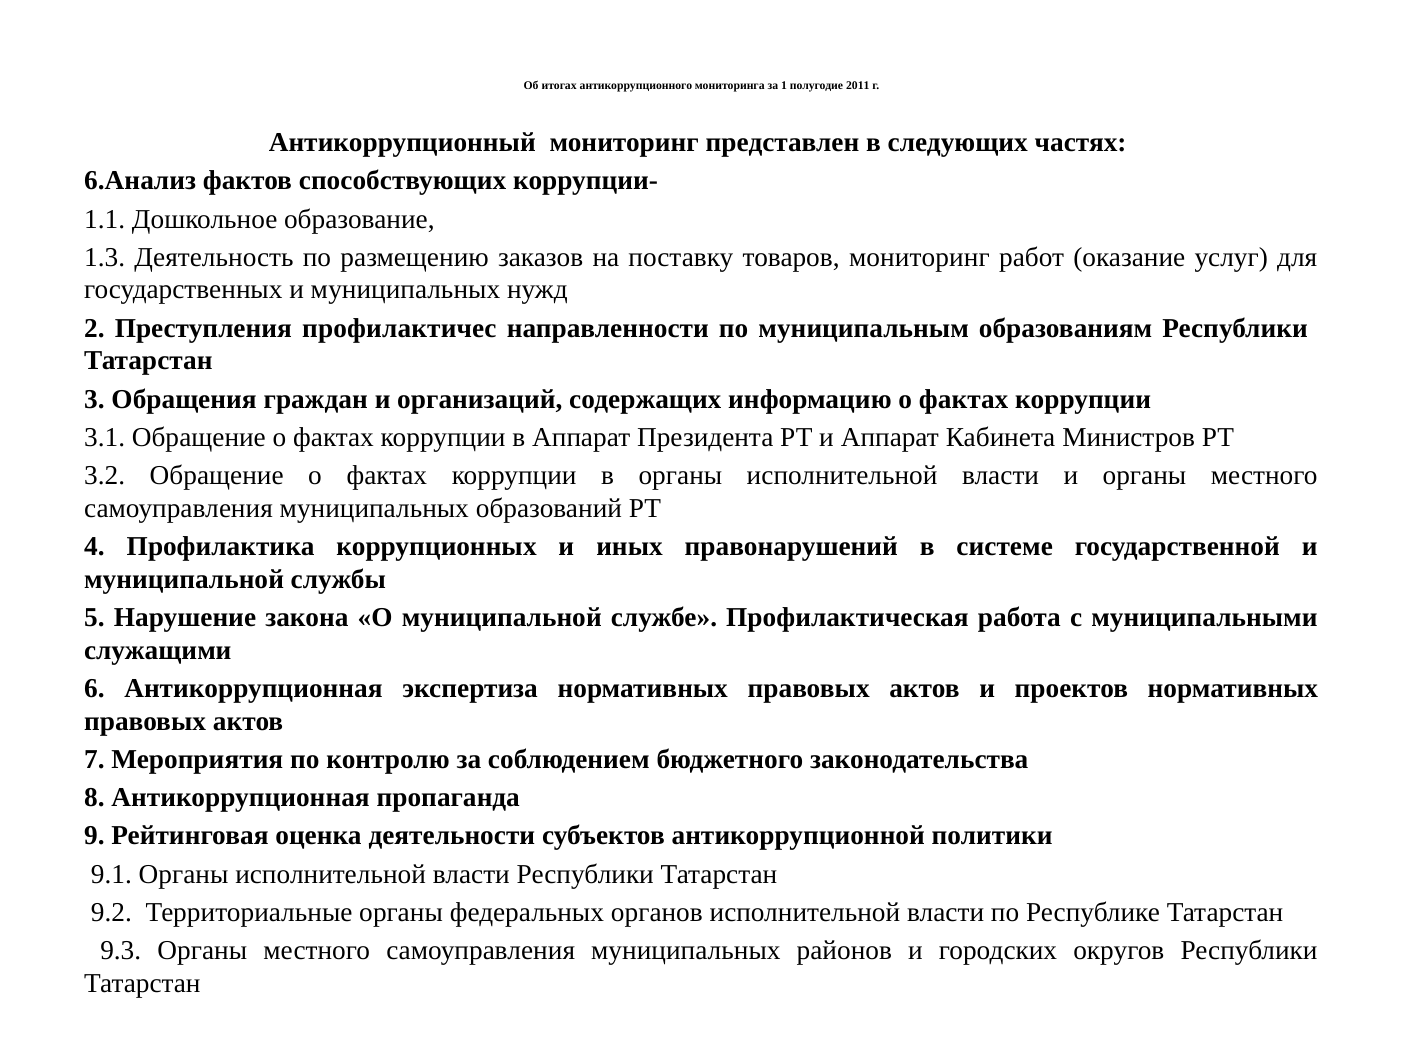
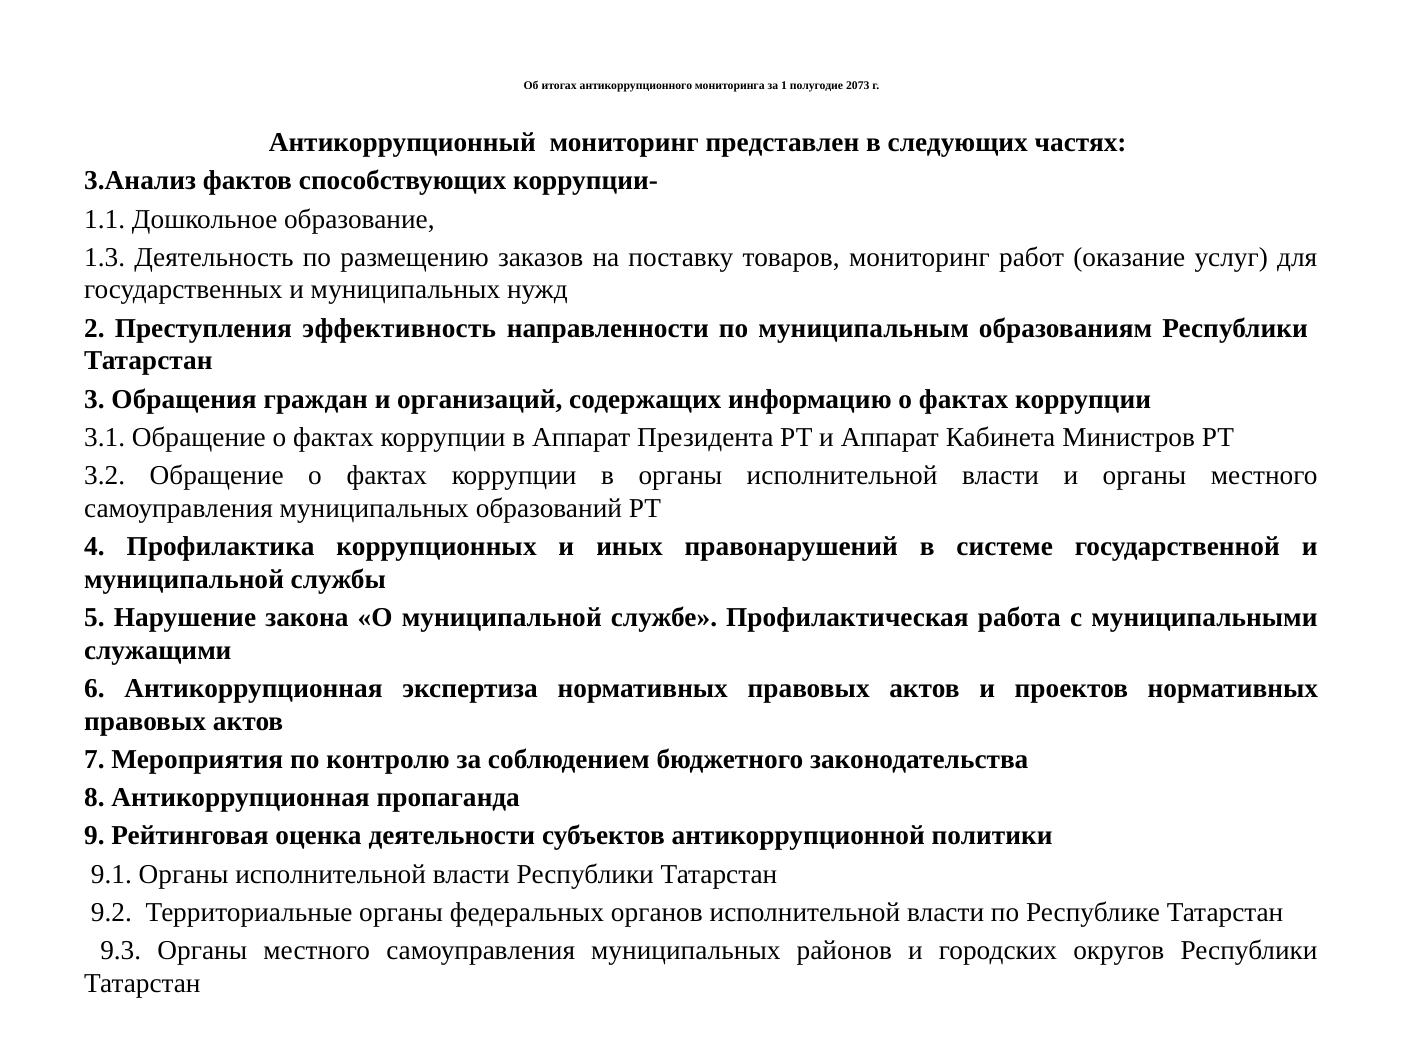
2011: 2011 -> 2073
6.Анализ: 6.Анализ -> 3.Анализ
профилактичес: профилактичес -> эффективность
